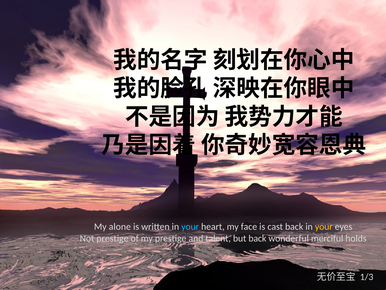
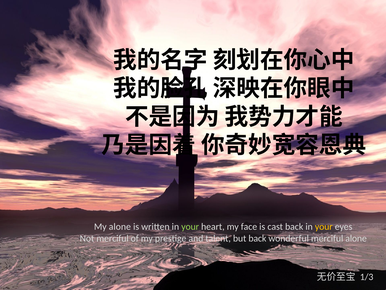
your at (190, 226) colour: light blue -> light green
Not prestige: prestige -> merciful
merciful holds: holds -> alone
